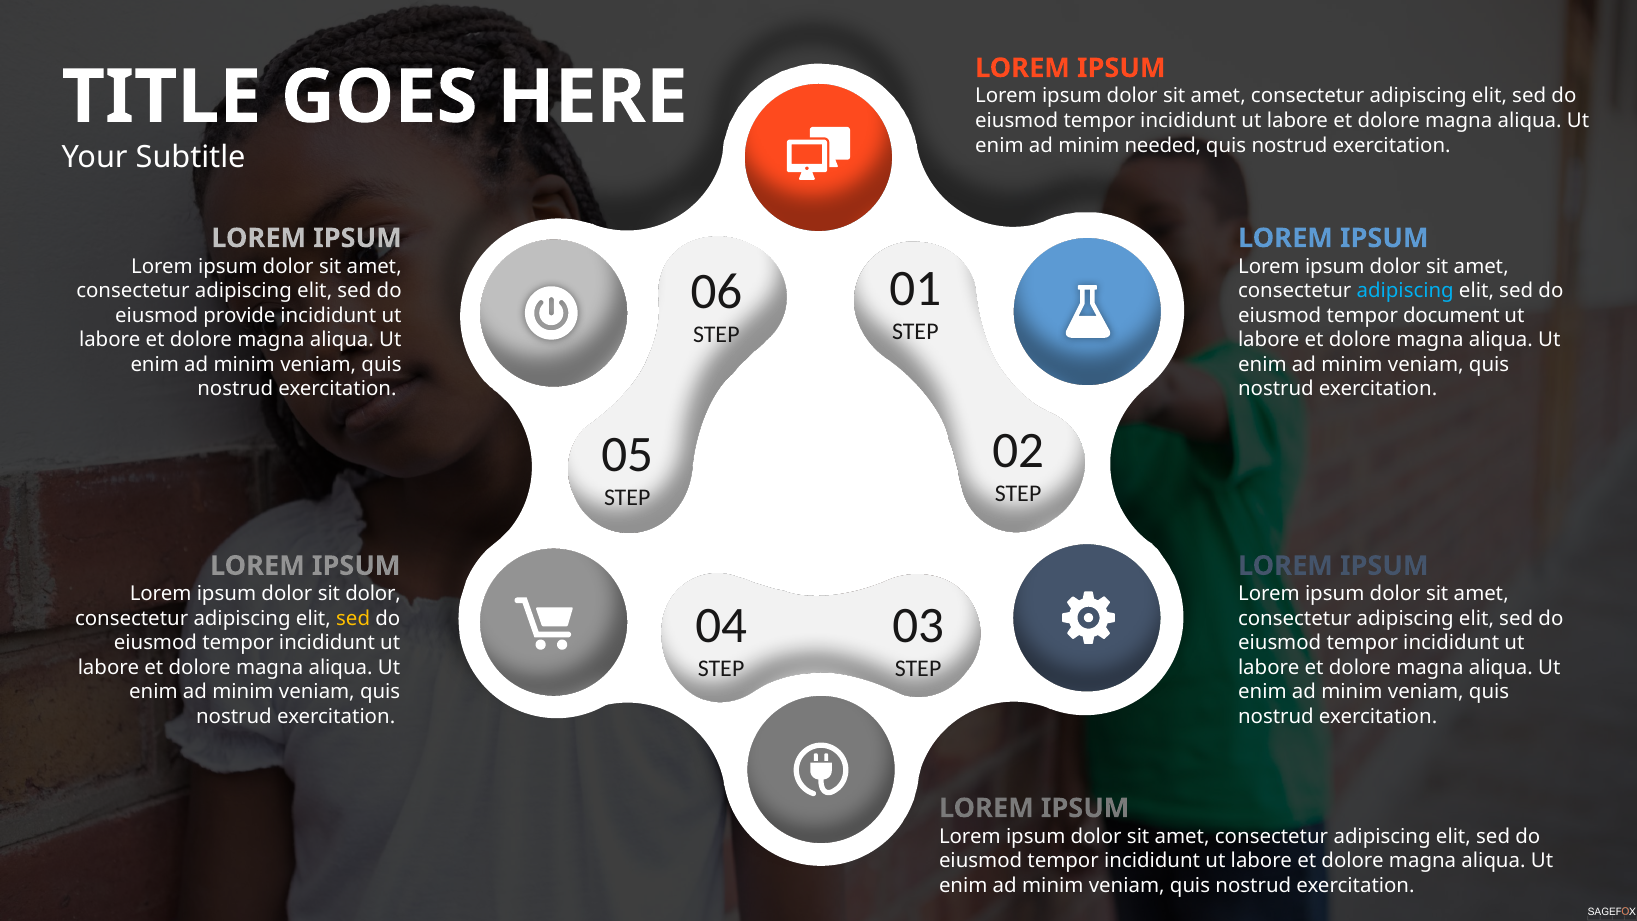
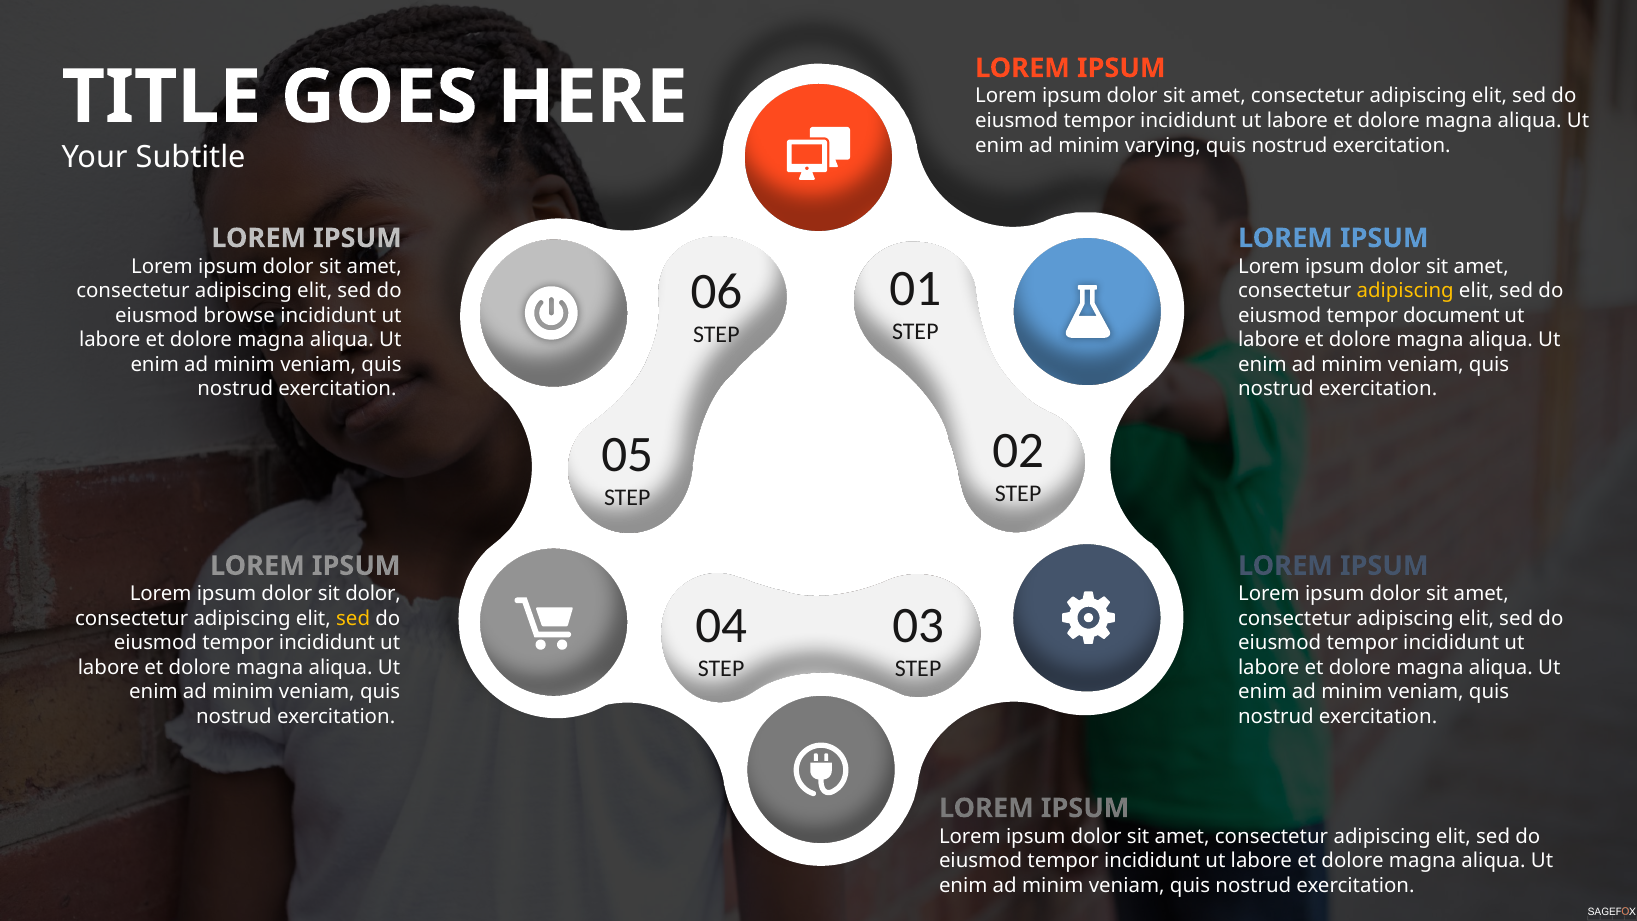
needed: needed -> varying
adipiscing at (1405, 291) colour: light blue -> yellow
provide: provide -> browse
